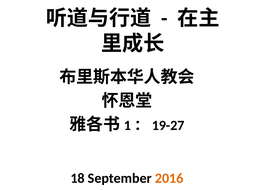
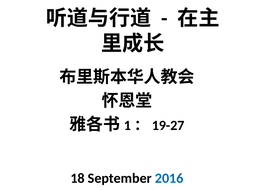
2016 colour: orange -> blue
